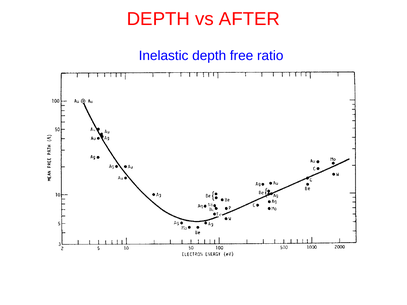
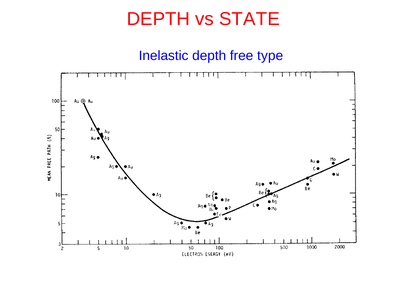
AFTER: AFTER -> STATE
ratio: ratio -> type
